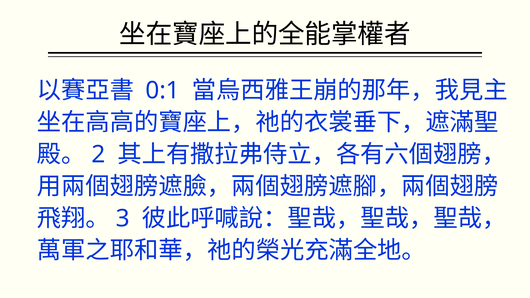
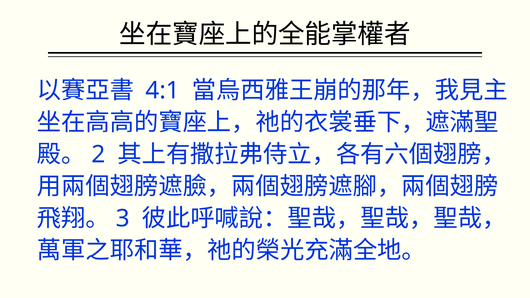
0:1: 0:1 -> 4:1
